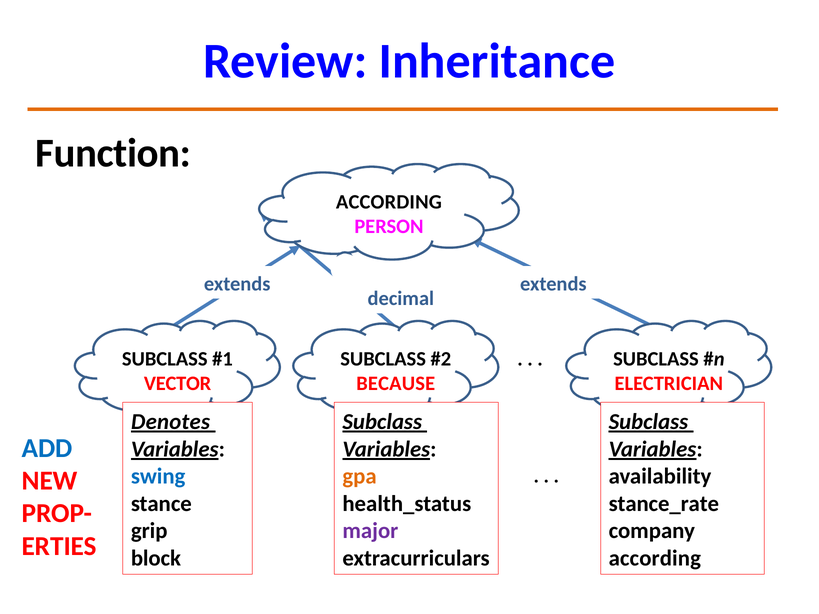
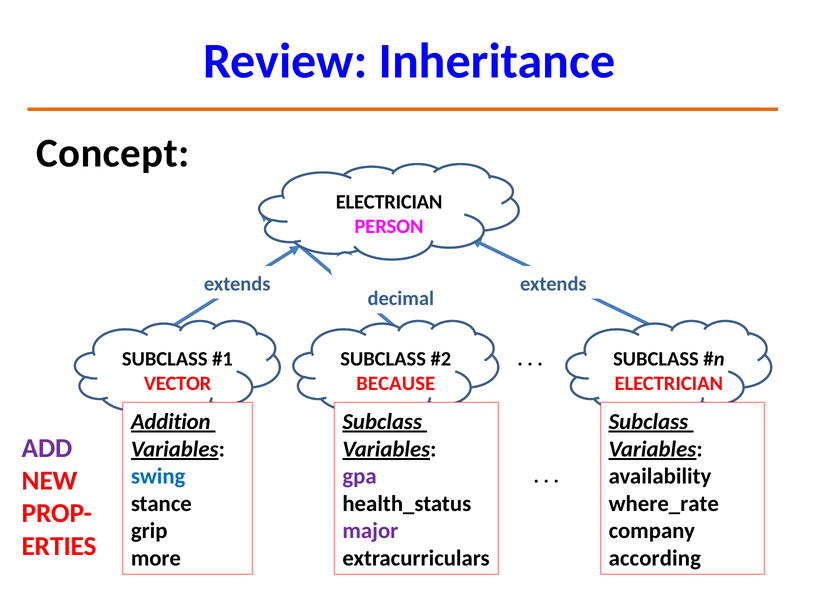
Function: Function -> Concept
ACCORDING at (389, 202): ACCORDING -> ELECTRICIAN
Denotes: Denotes -> Addition
ADD colour: blue -> purple
gpa colour: orange -> purple
stance_rate: stance_rate -> where_rate
block: block -> more
